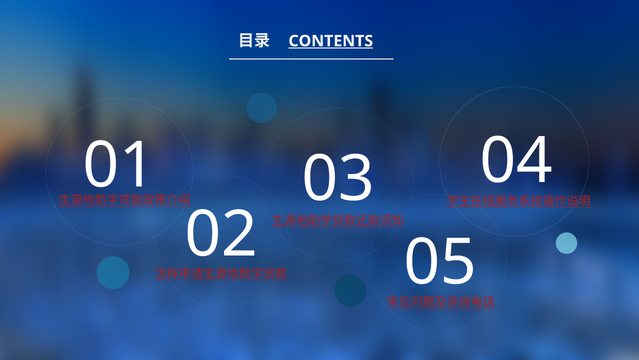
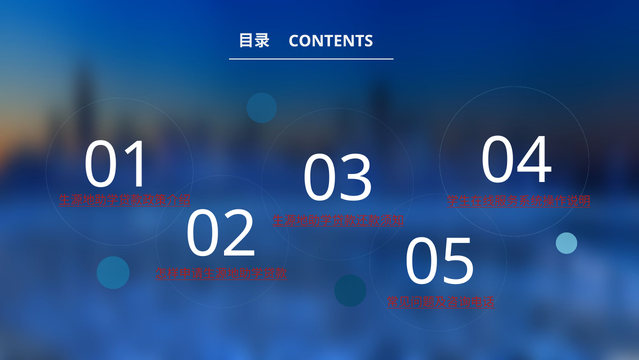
CONTENTS underline: present -> none
